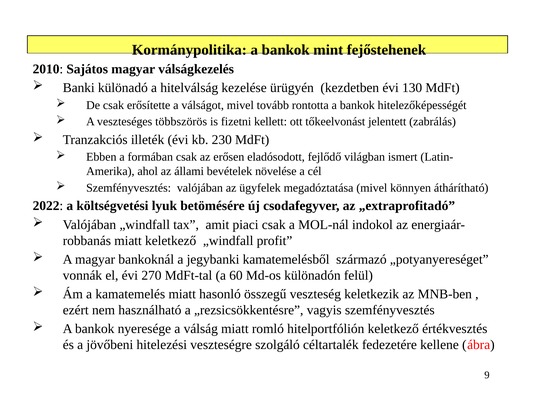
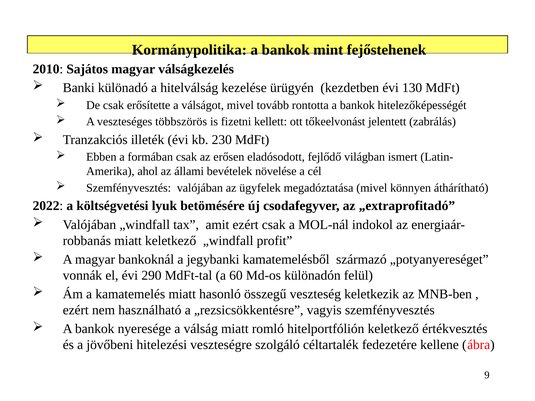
amit piaci: piaci -> ezért
270: 270 -> 290
